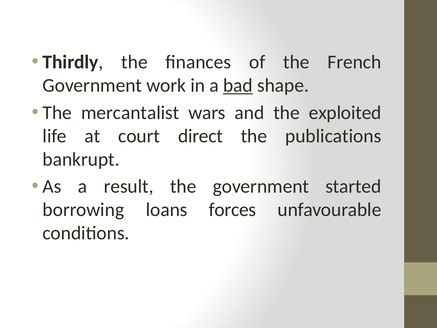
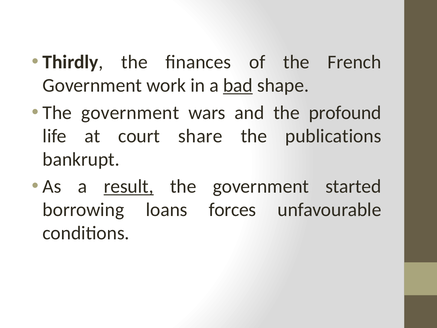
mercantalist at (130, 113): mercantalist -> government
exploited: exploited -> profound
direct: direct -> share
result underline: none -> present
